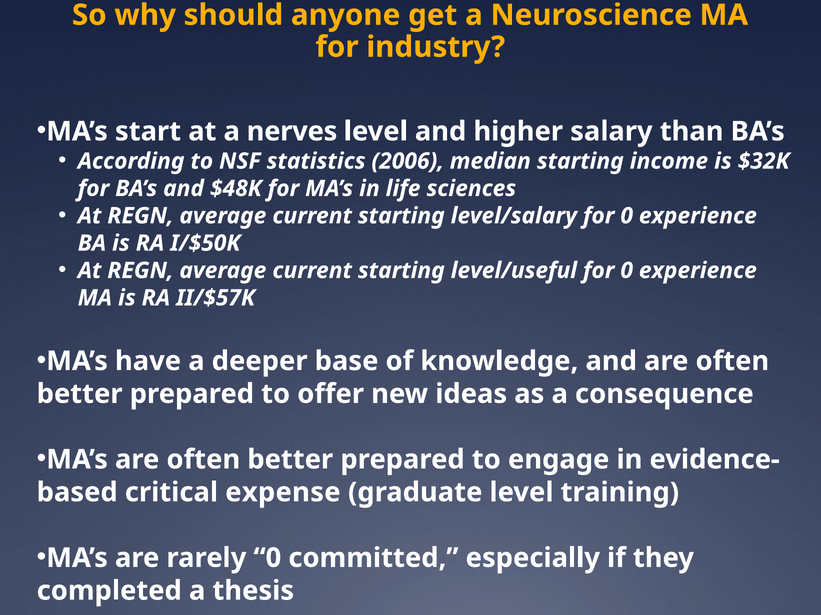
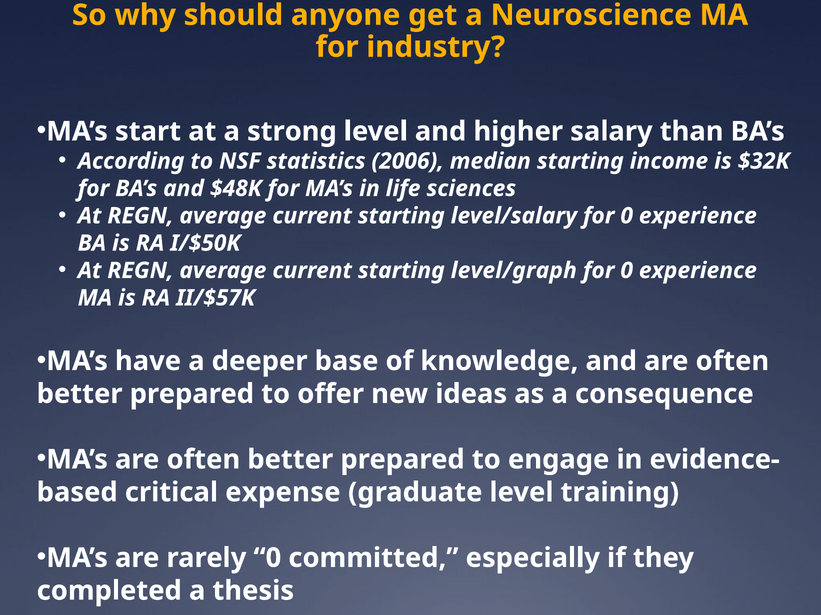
nerves: nerves -> strong
level/useful: level/useful -> level/graph
